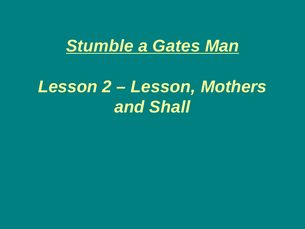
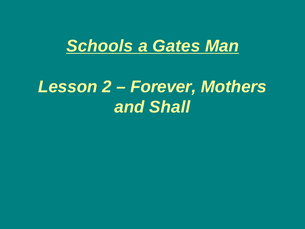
Stumble: Stumble -> Schools
Lesson at (163, 87): Lesson -> Forever
